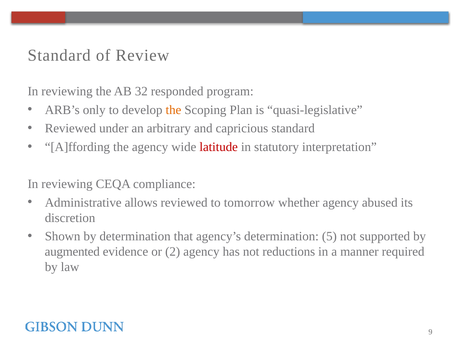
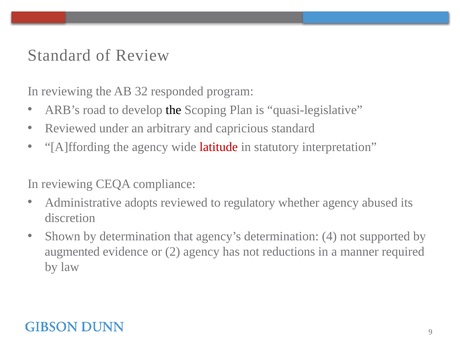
only: only -> road
the at (173, 110) colour: orange -> black
allows: allows -> adopts
tomorrow: tomorrow -> regulatory
5: 5 -> 4
